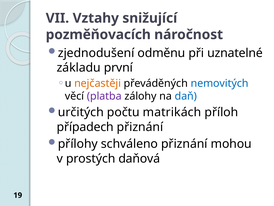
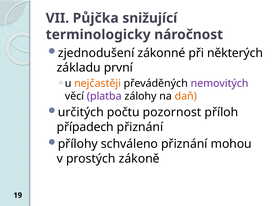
Vztahy: Vztahy -> Půjčka
pozměňovacích: pozměňovacích -> terminologicky
odměnu: odměnu -> zákonné
uznatelné: uznatelné -> některých
nemovitých colour: blue -> purple
daň colour: blue -> orange
matrikách: matrikách -> pozornost
daňová: daňová -> zákoně
